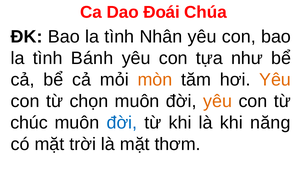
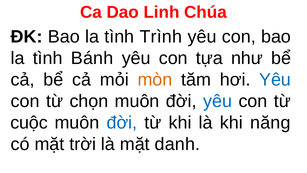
Đoái: Đoái -> Linh
Nhân: Nhân -> Trình
Yêu at (275, 80) colour: orange -> blue
yêu at (218, 101) colour: orange -> blue
chúc: chúc -> cuộc
thơm: thơm -> danh
